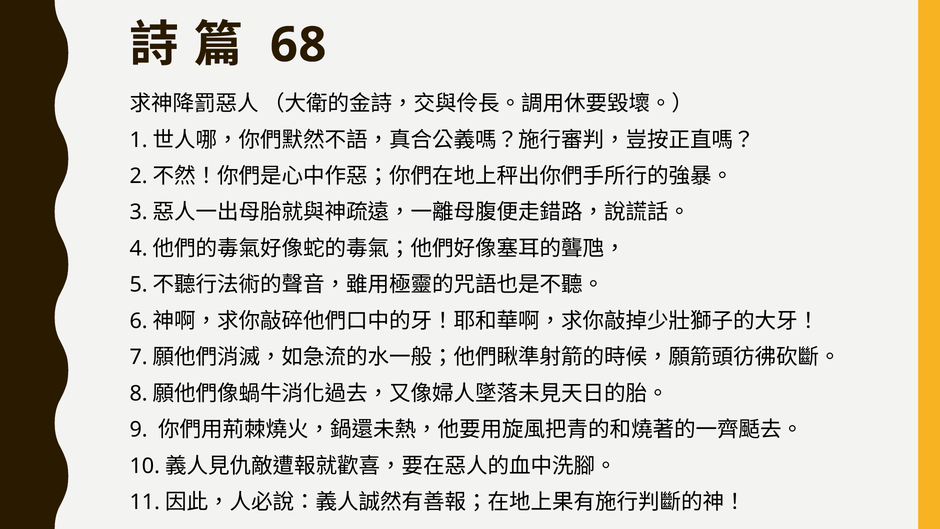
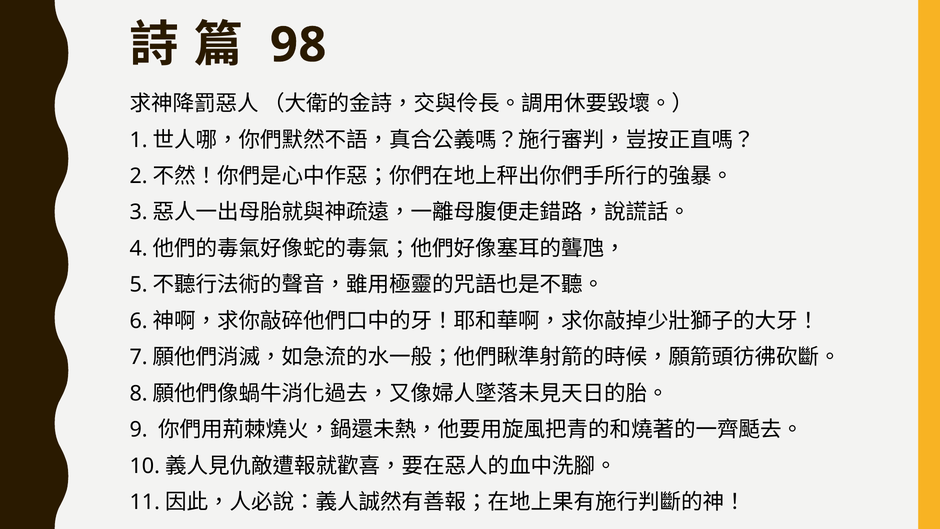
68: 68 -> 98
